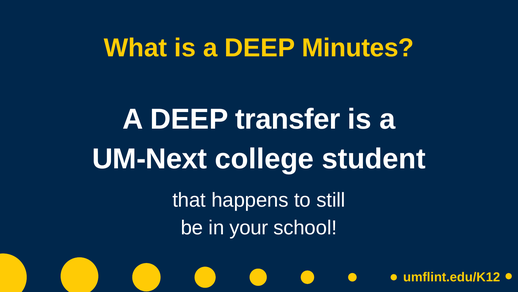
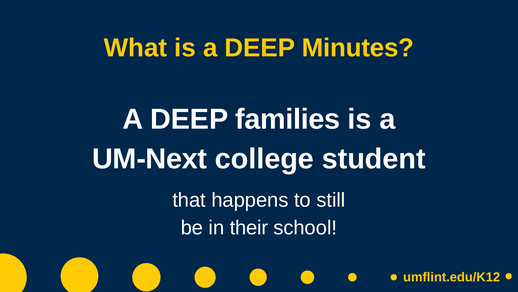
transfer: transfer -> families
your: your -> their
